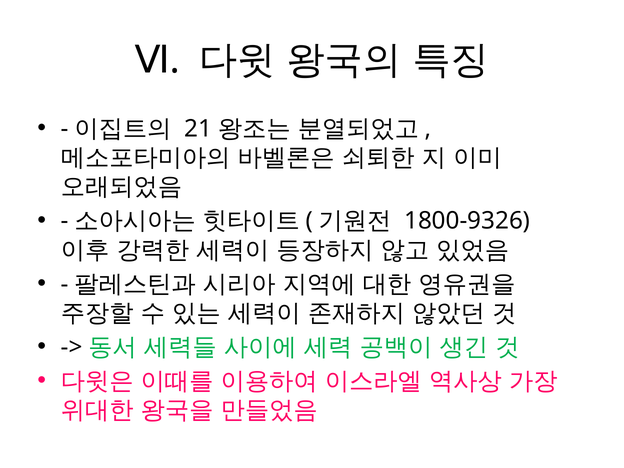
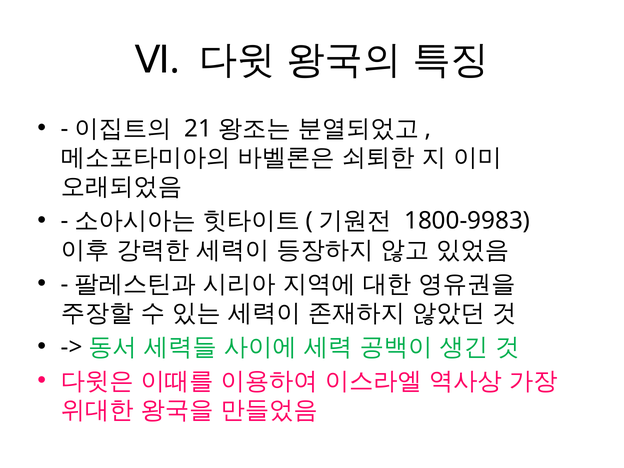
1800-9326: 1800-9326 -> 1800-9983
